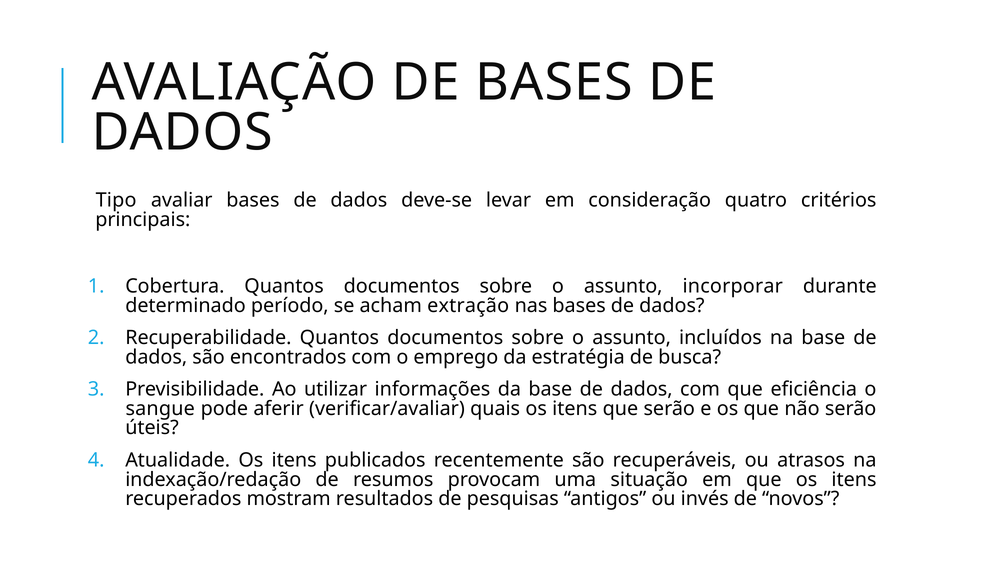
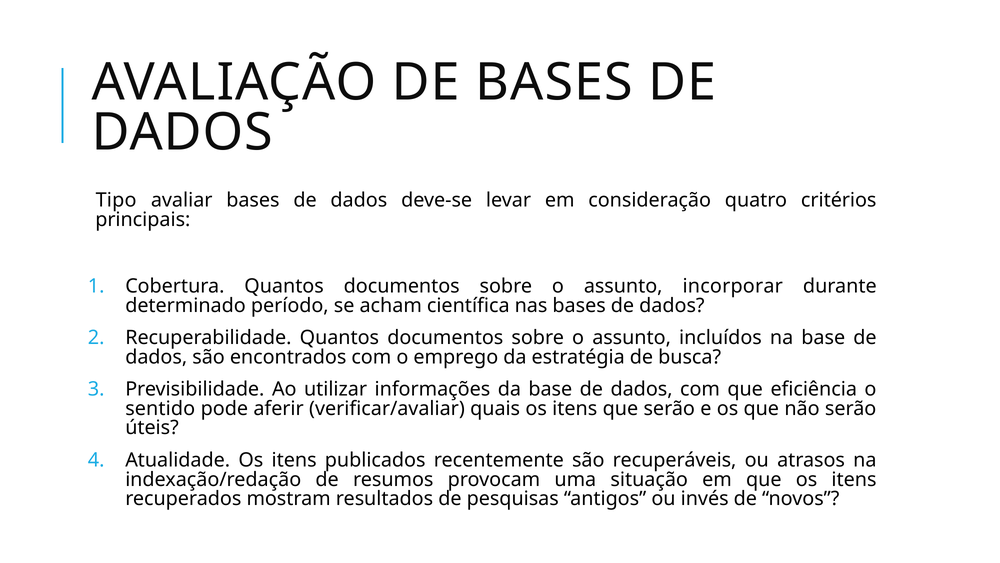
extração: extração -> científica
sangue: sangue -> sentido
